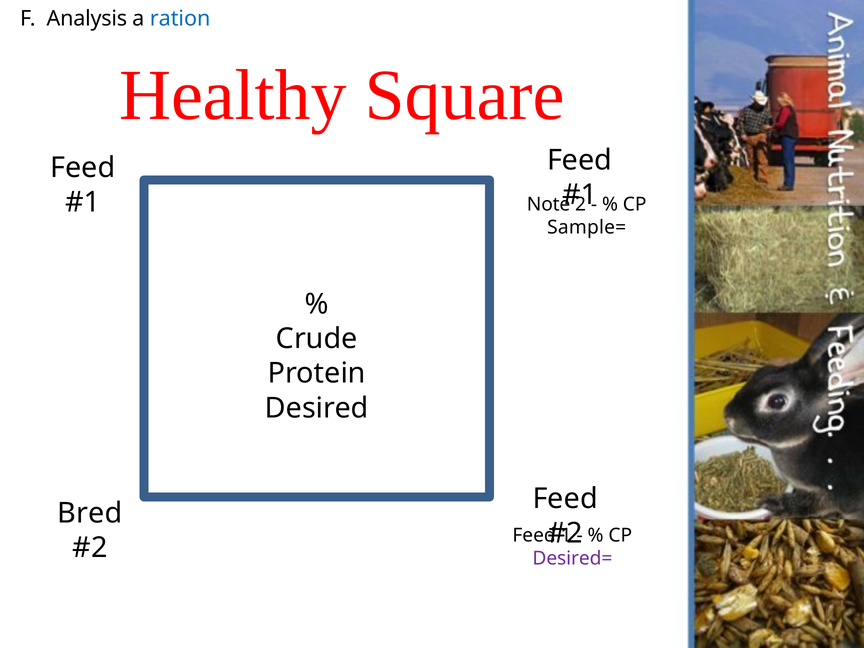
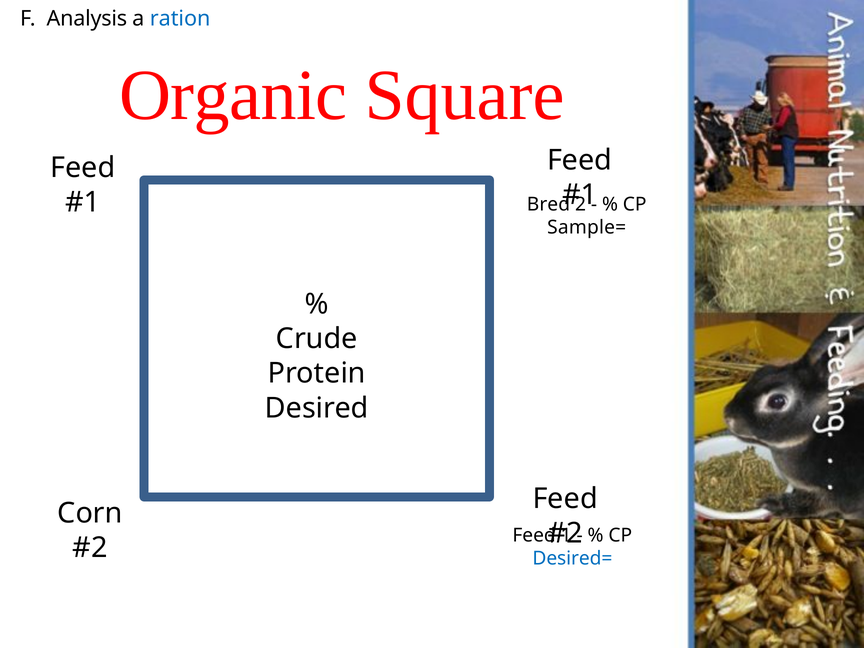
Healthy: Healthy -> Organic
Note: Note -> Bred
Bred: Bred -> Corn
Desired= colour: purple -> blue
